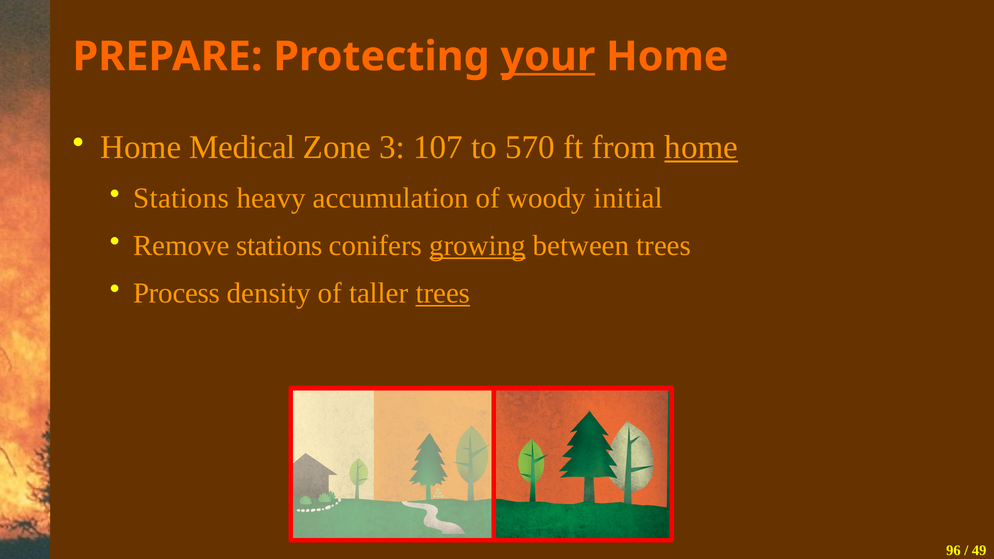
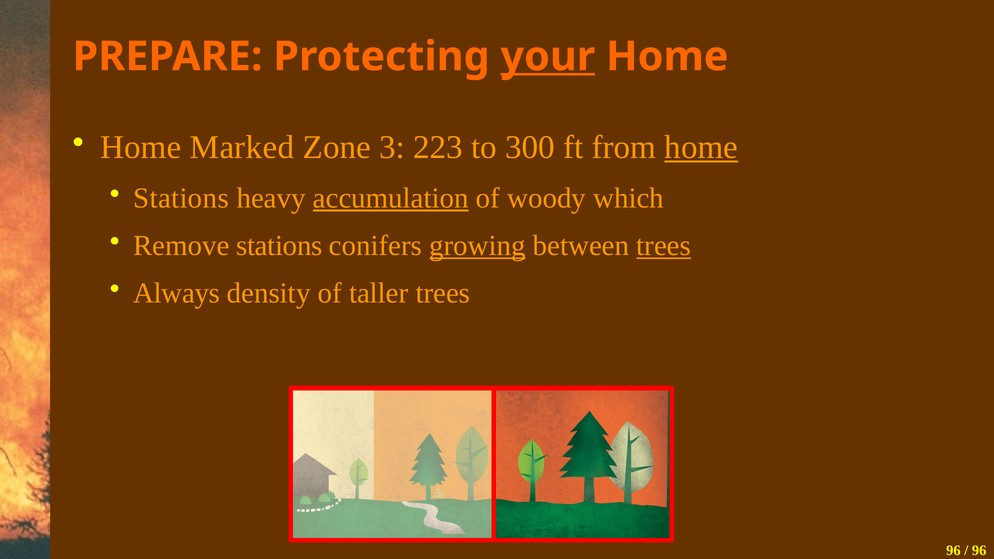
Medical: Medical -> Marked
107: 107 -> 223
570: 570 -> 300
accumulation underline: none -> present
initial: initial -> which
trees at (664, 246) underline: none -> present
Process: Process -> Always
trees at (443, 293) underline: present -> none
49 at (979, 551): 49 -> 96
